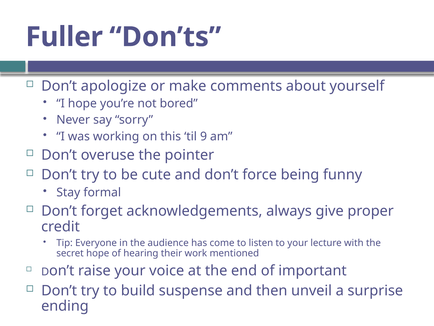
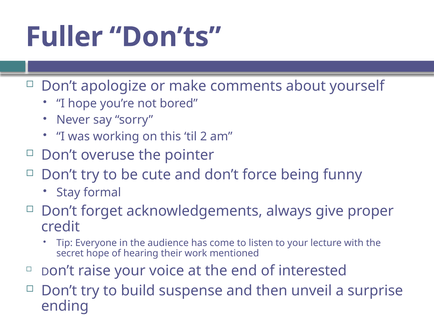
9: 9 -> 2
important: important -> interested
